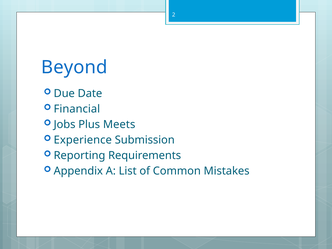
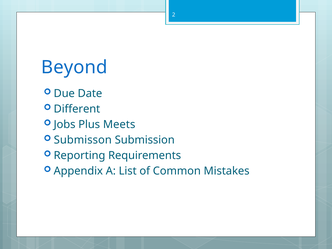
Financial: Financial -> Different
Experience: Experience -> Submisson
